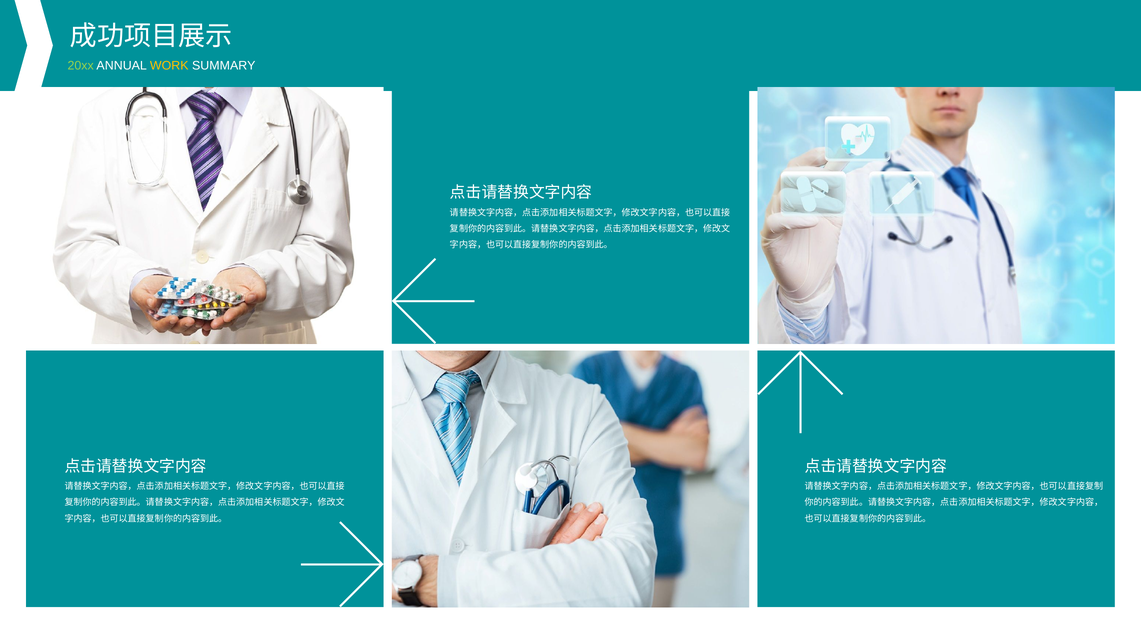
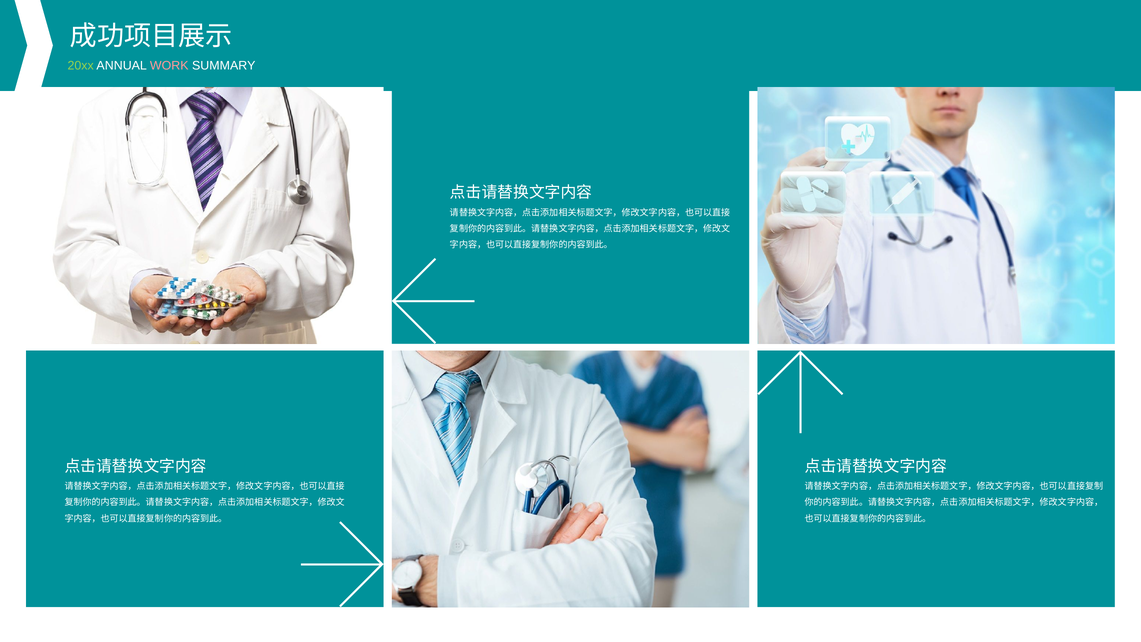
WORK colour: yellow -> pink
